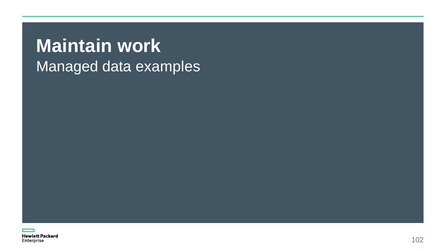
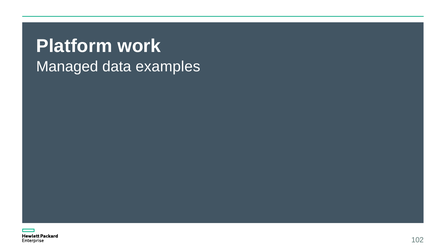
Maintain: Maintain -> Platform
